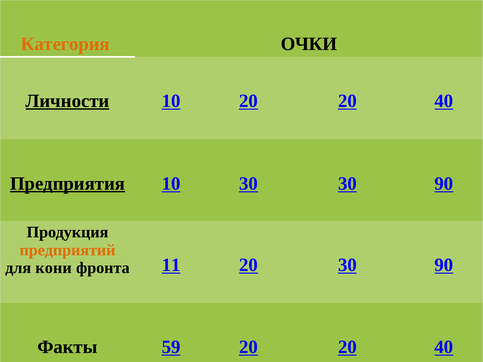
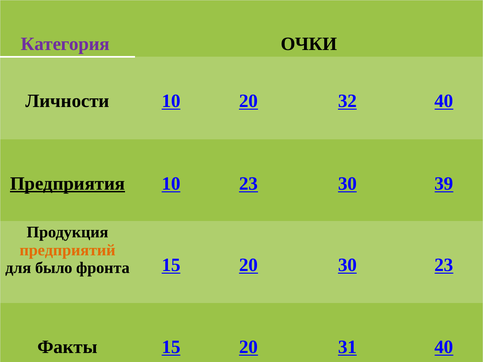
Категория colour: orange -> purple
Личности underline: present -> none
10 20 20: 20 -> 32
10 30: 30 -> 23
90 at (444, 184): 90 -> 39
кони: кони -> было
фронта 11: 11 -> 15
20 30 90: 90 -> 23
Факты 59: 59 -> 15
20 at (347, 347): 20 -> 31
